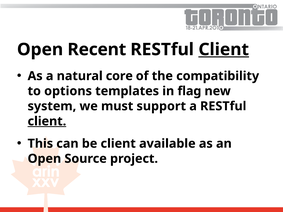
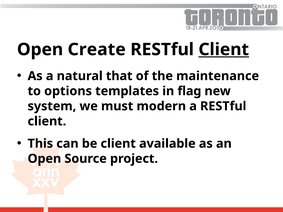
Recent: Recent -> Create
core: core -> that
compatibility: compatibility -> maintenance
support: support -> modern
client at (47, 121) underline: present -> none
